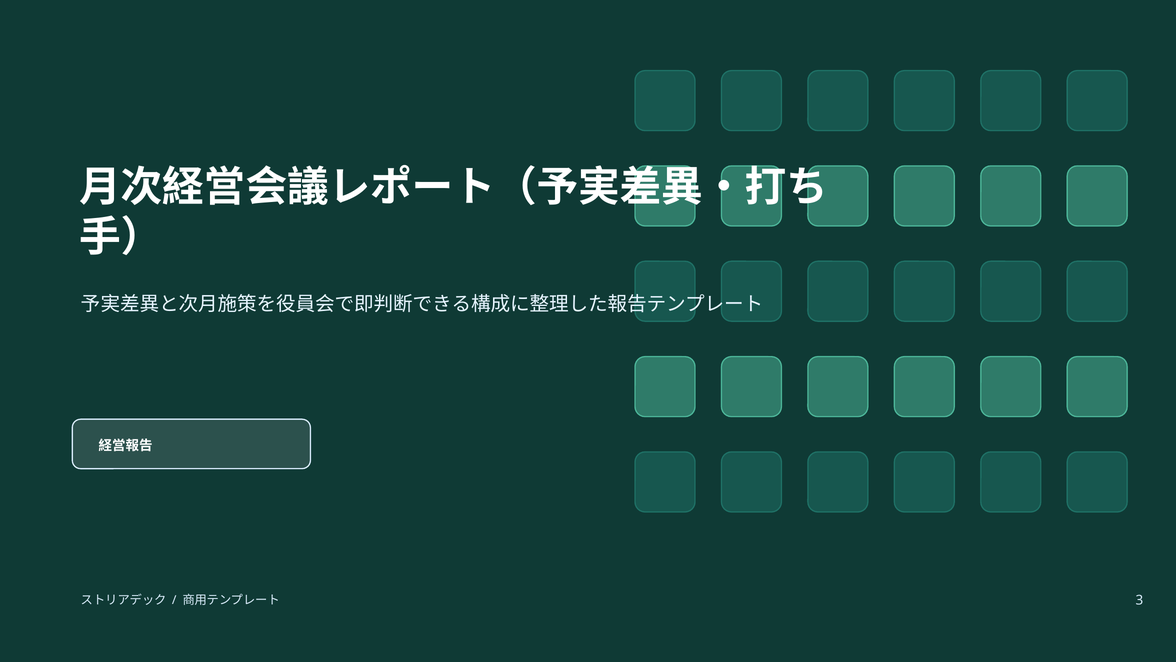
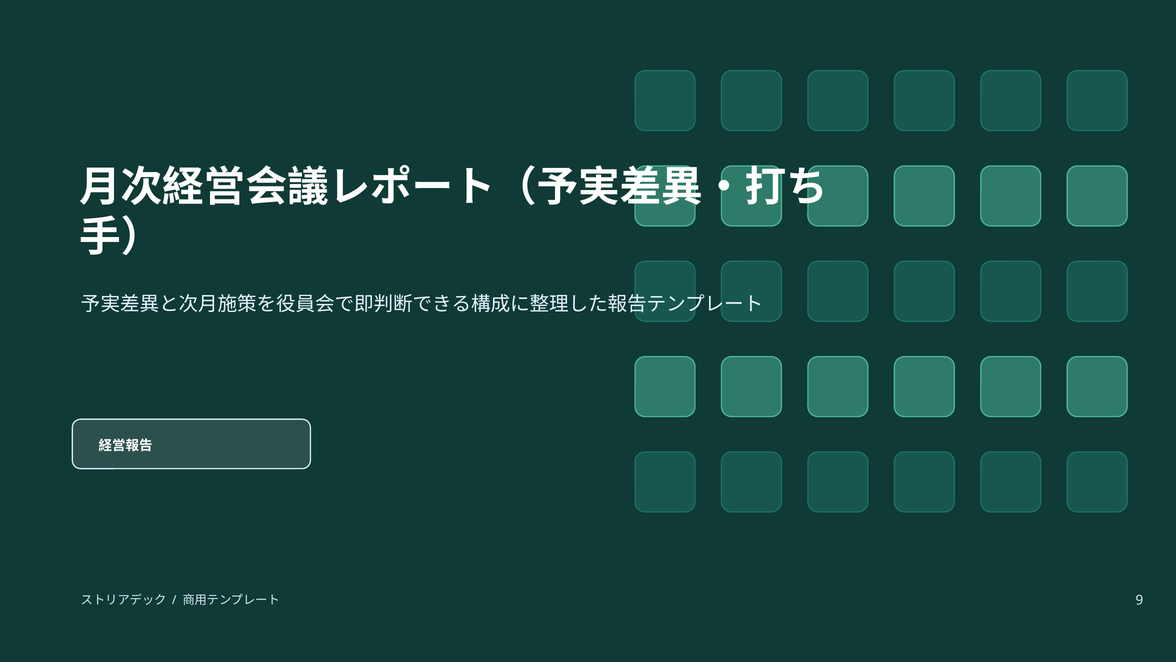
3: 3 -> 9
